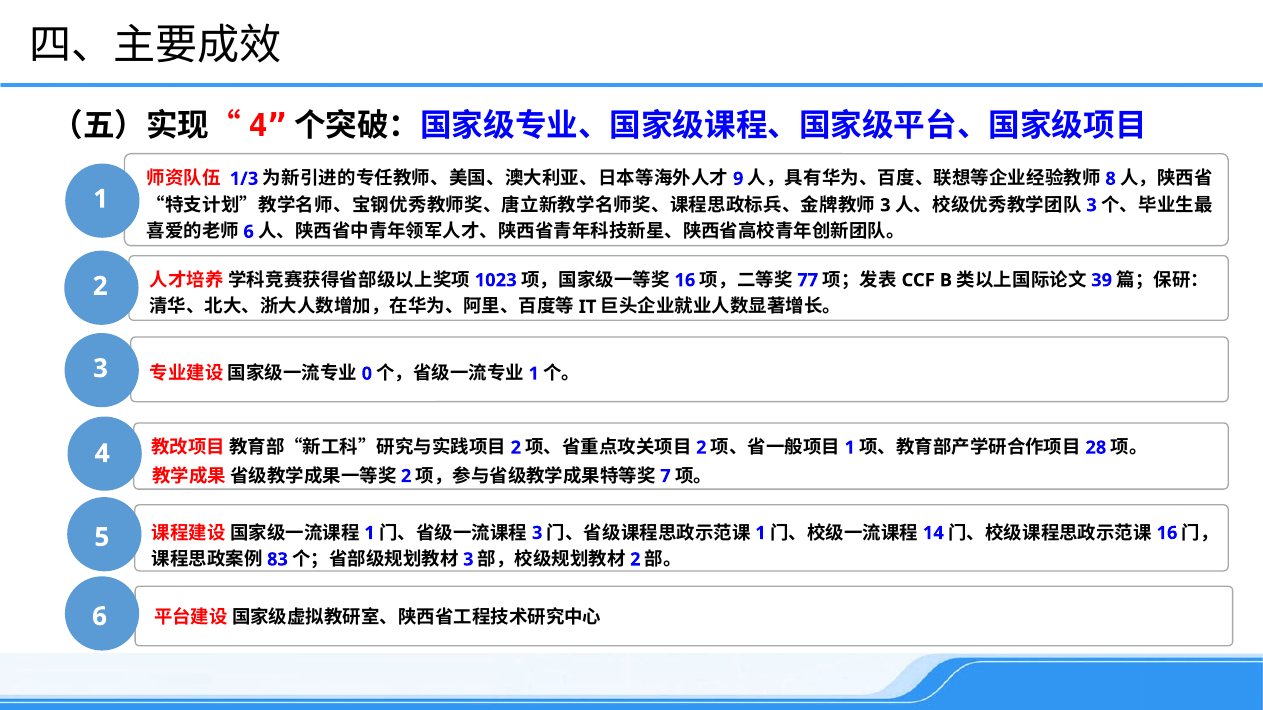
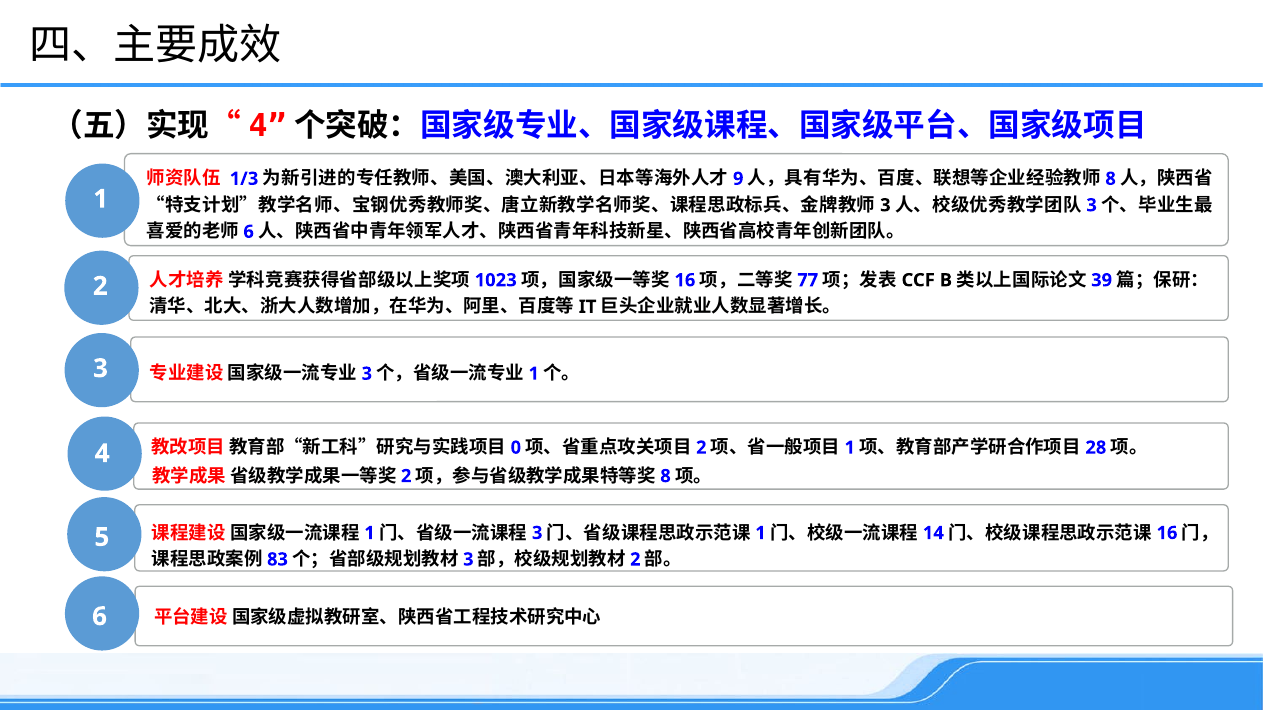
0 at (367, 374): 0 -> 3
2 at (516, 448): 2 -> 0
7 at (666, 476): 7 -> 8
